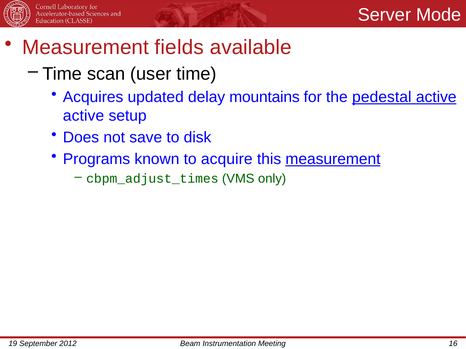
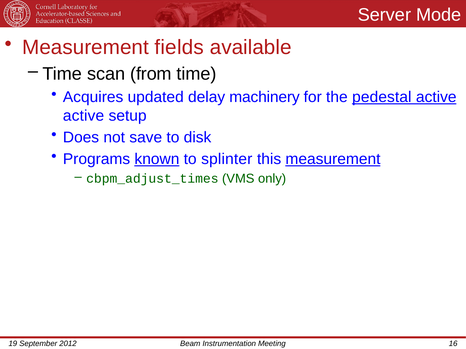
user: user -> from
mountains: mountains -> machinery
known underline: none -> present
acquire: acquire -> splinter
